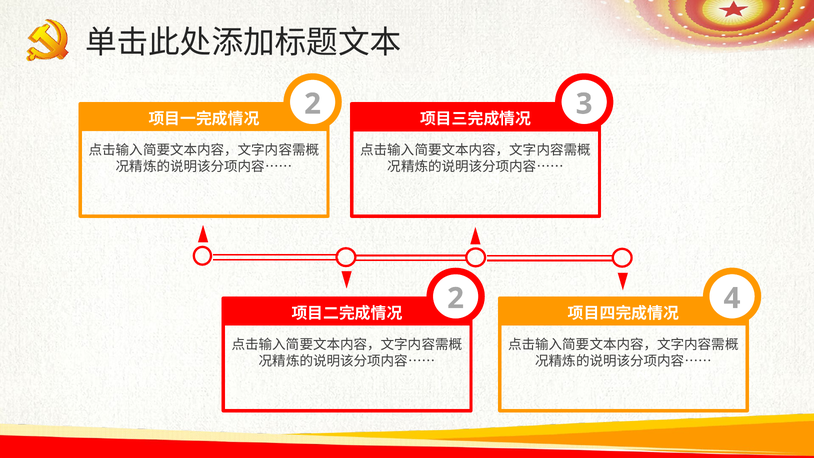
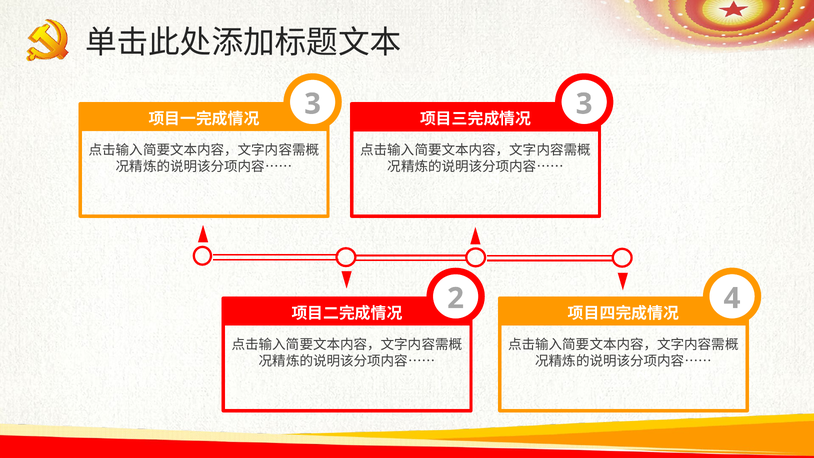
2 at (313, 104): 2 -> 3
